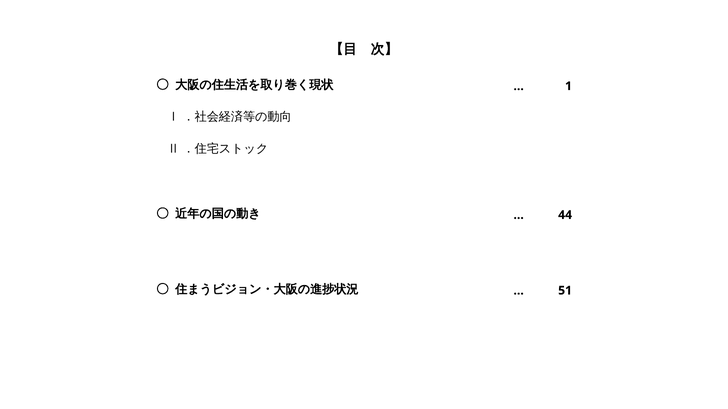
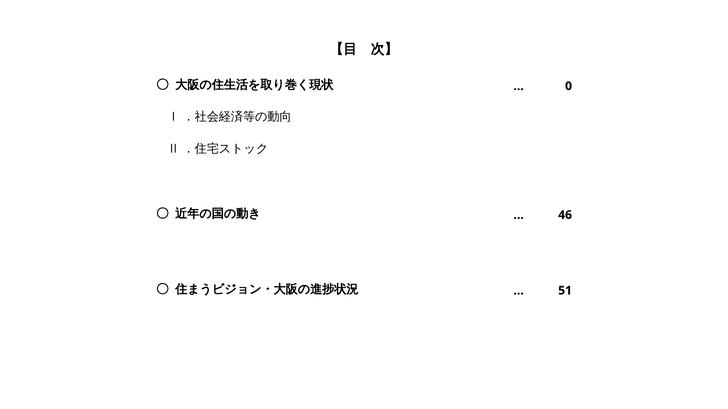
1: 1 -> 0
44: 44 -> 46
